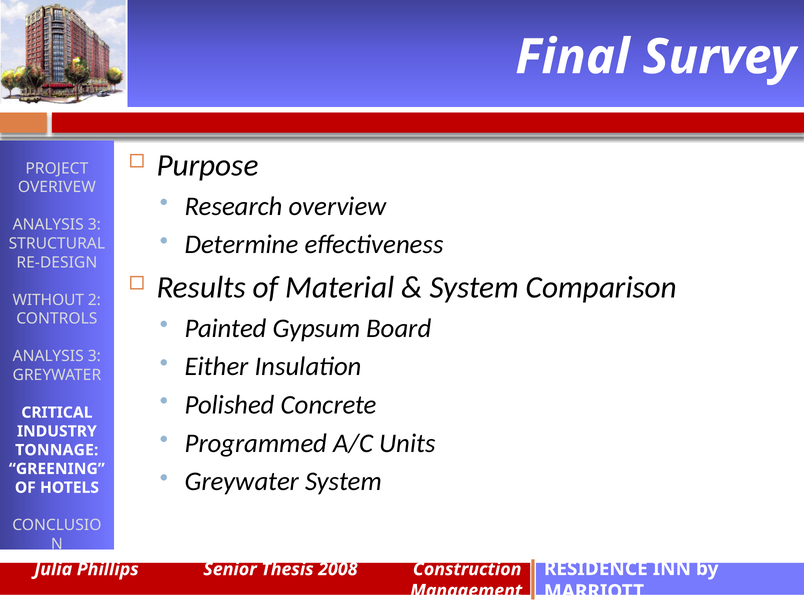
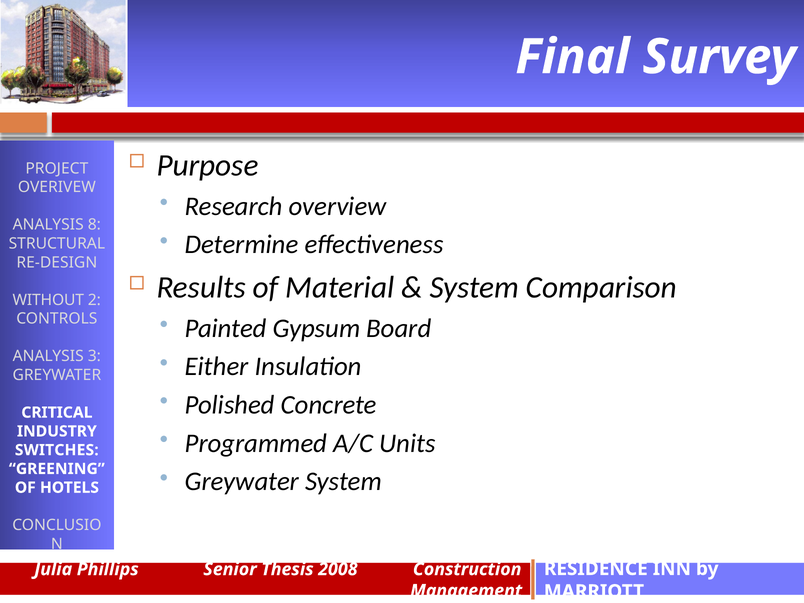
3 at (94, 225): 3 -> 8
TONNAGE: TONNAGE -> SWITCHES
